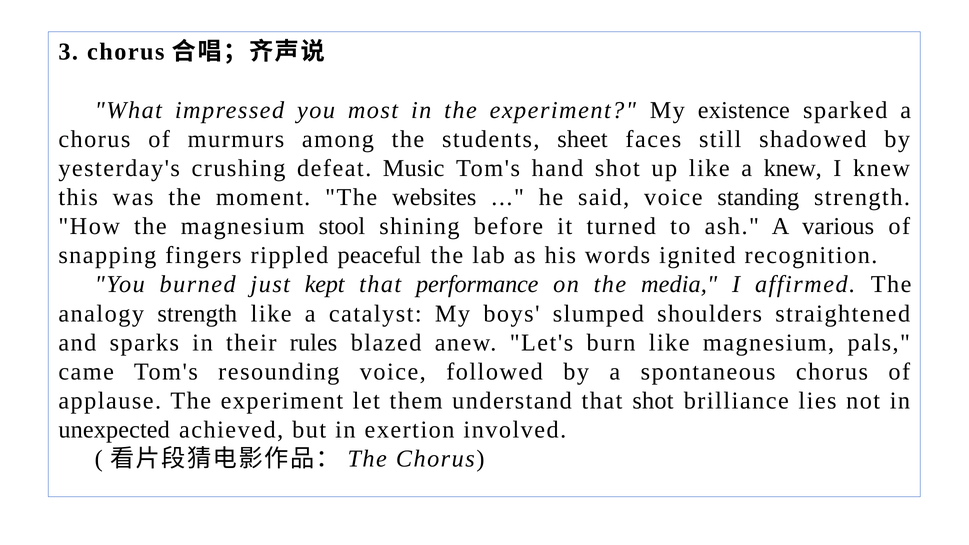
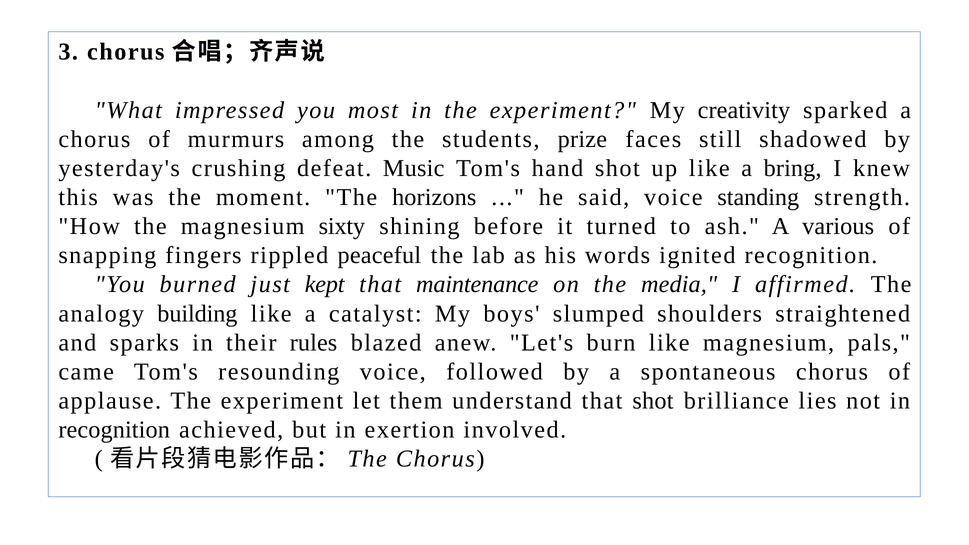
existence: existence -> creativity
sheet: sheet -> prize
a knew: knew -> bring
websites: websites -> horizons
stool: stool -> sixty
performance: performance -> maintenance
analogy strength: strength -> building
unexpected at (114, 430): unexpected -> recognition
